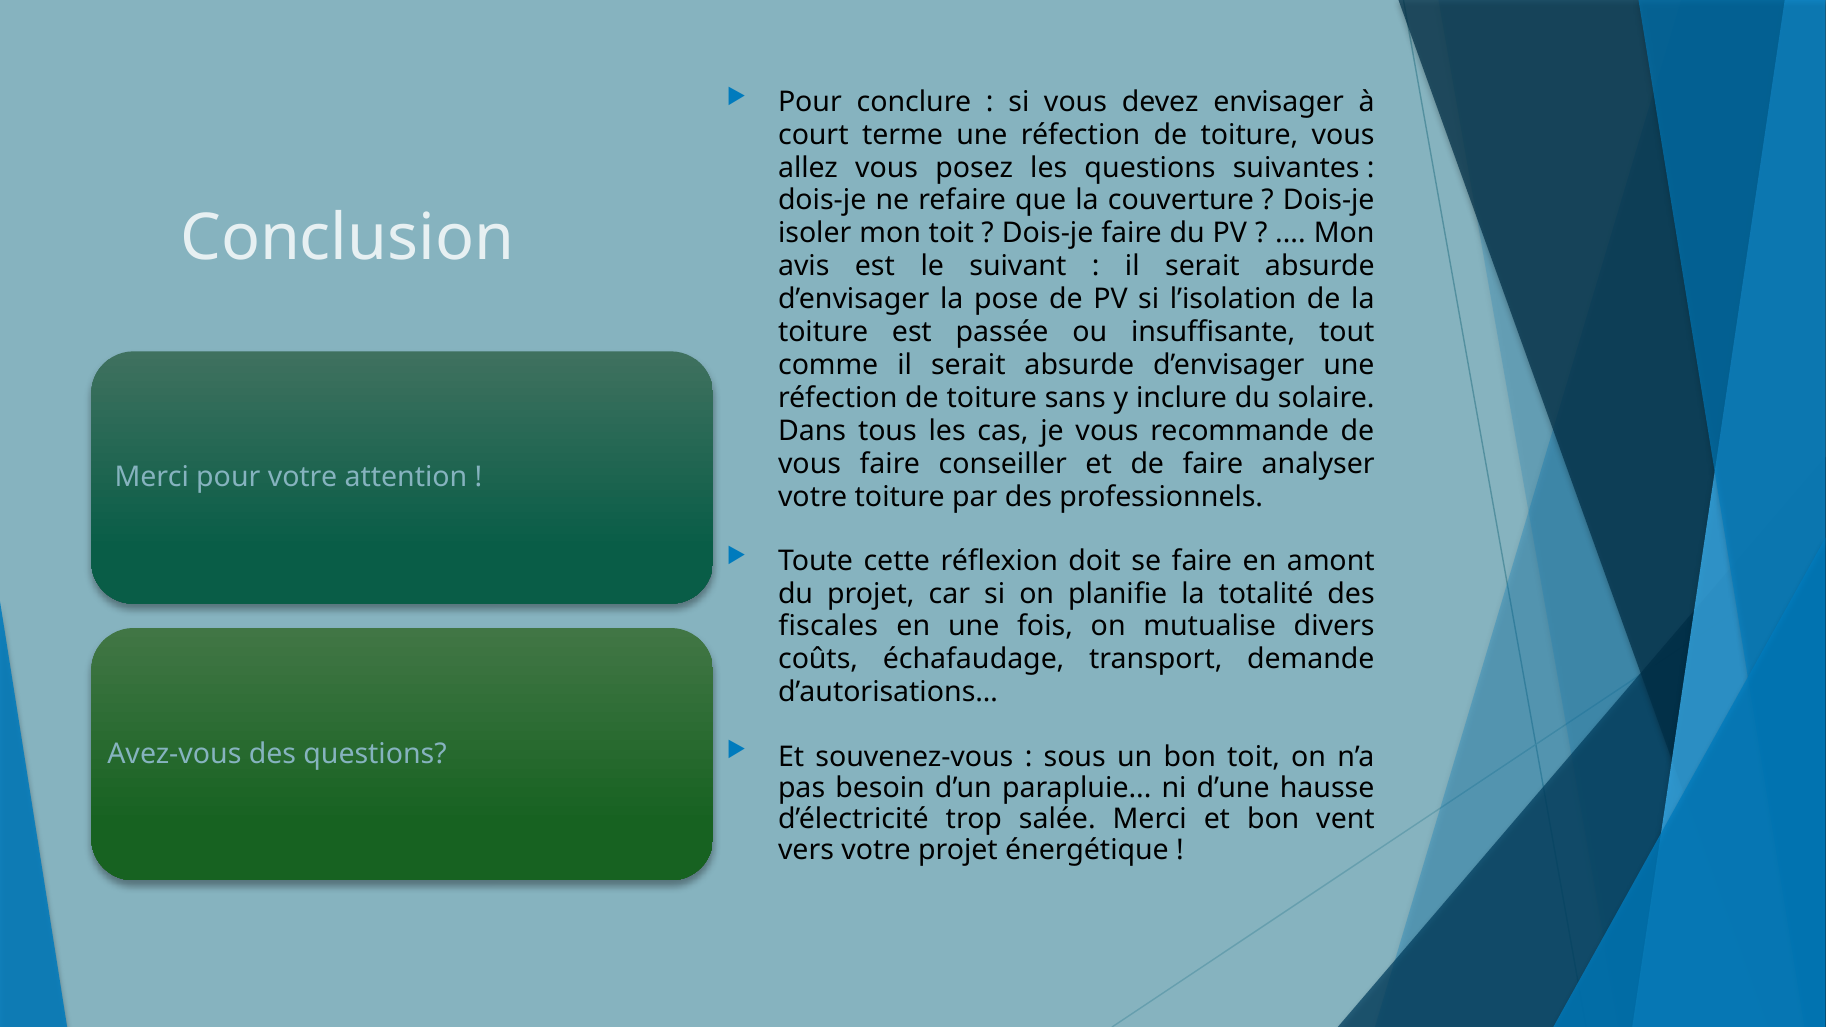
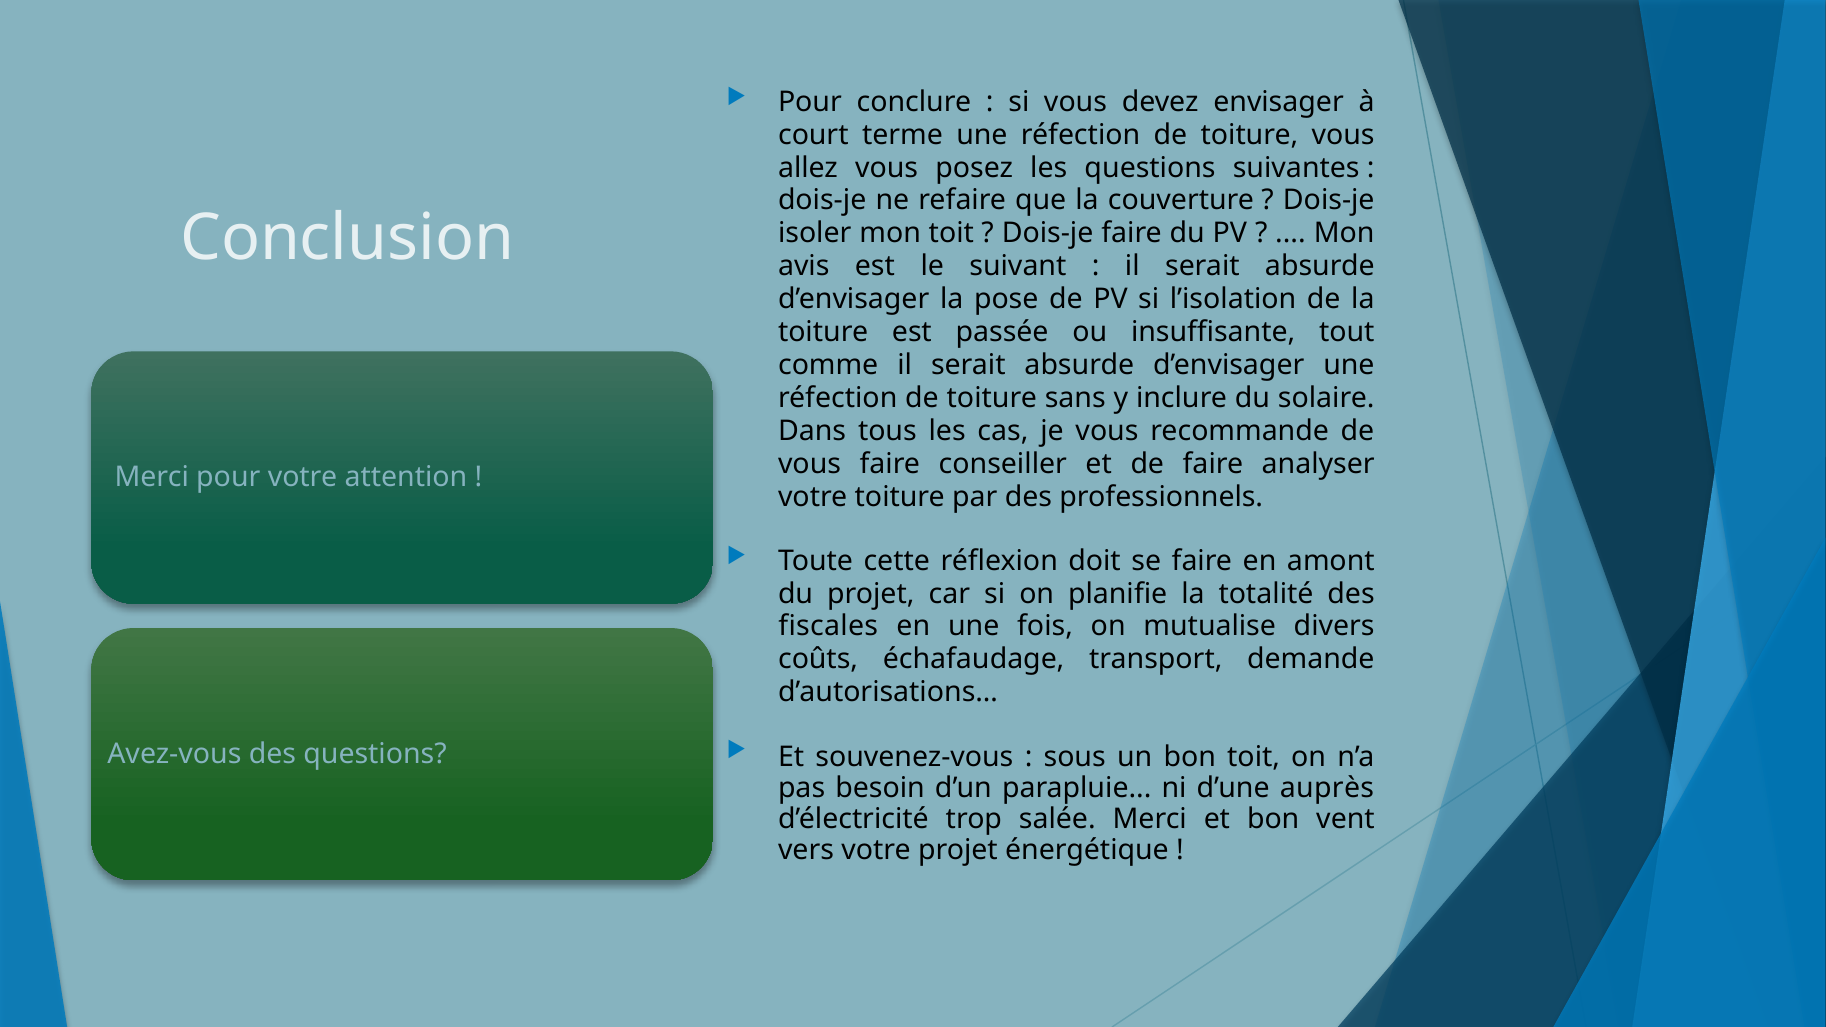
hausse: hausse -> auprès
